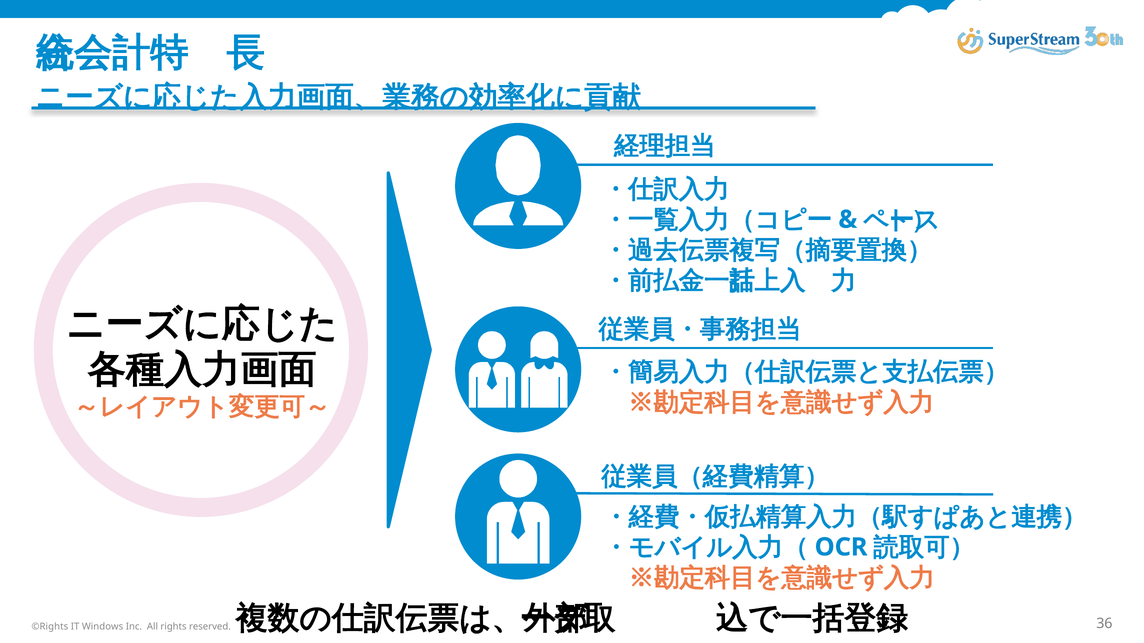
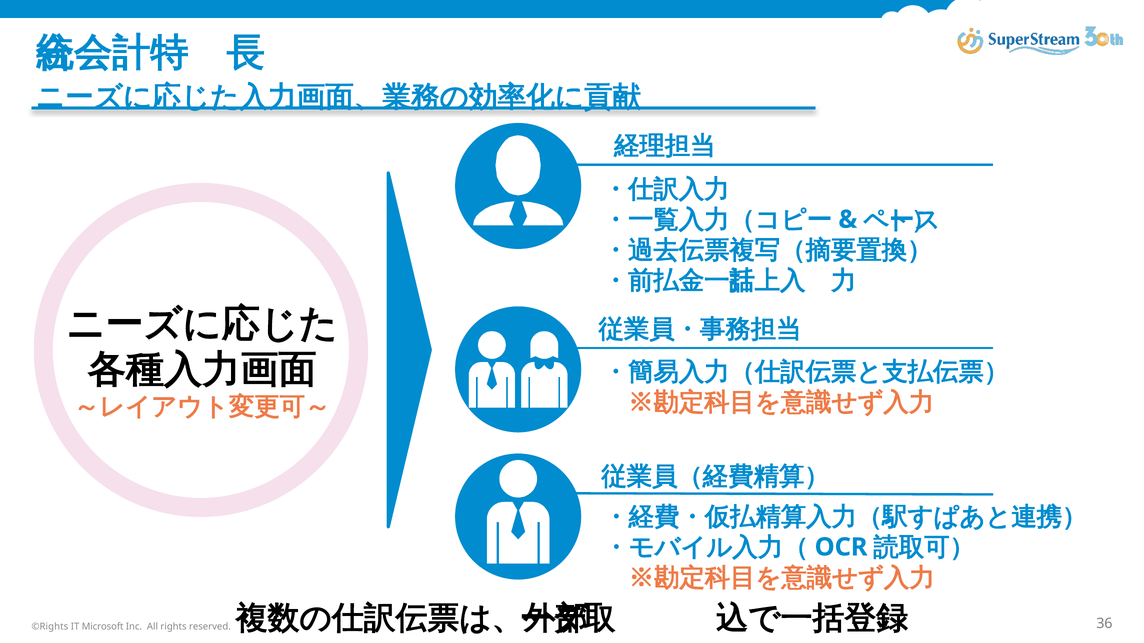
Windows: Windows -> Microsoft
